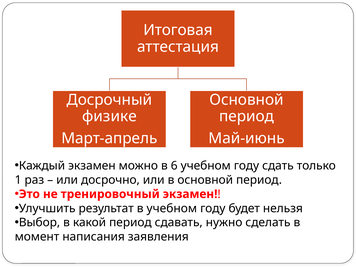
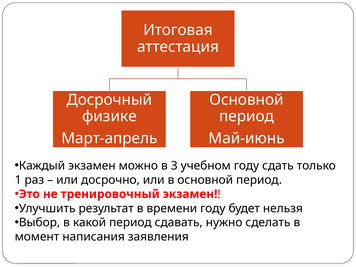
6: 6 -> 3
в учебном: учебном -> времени
